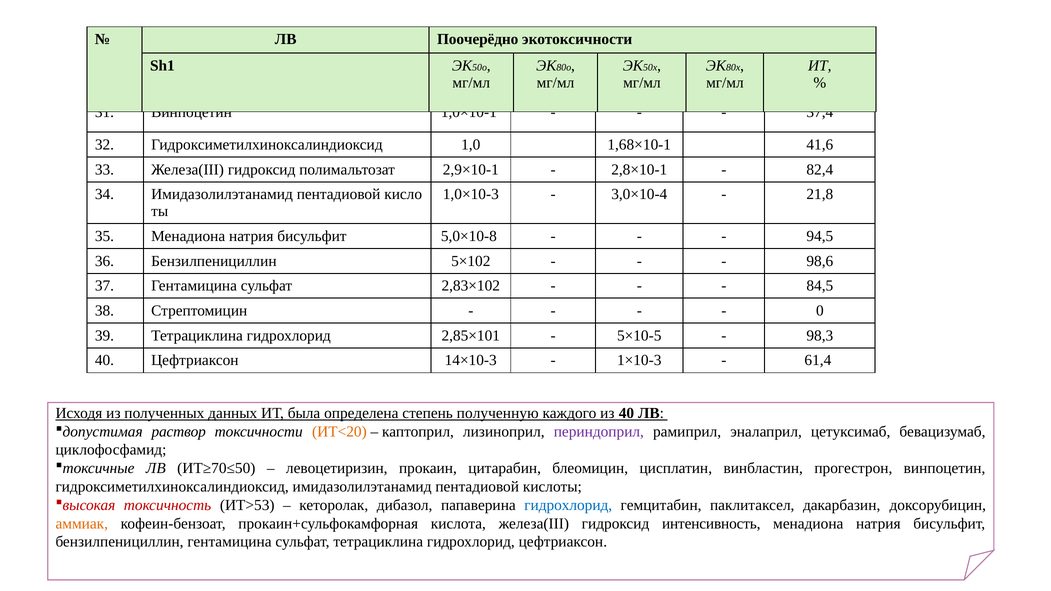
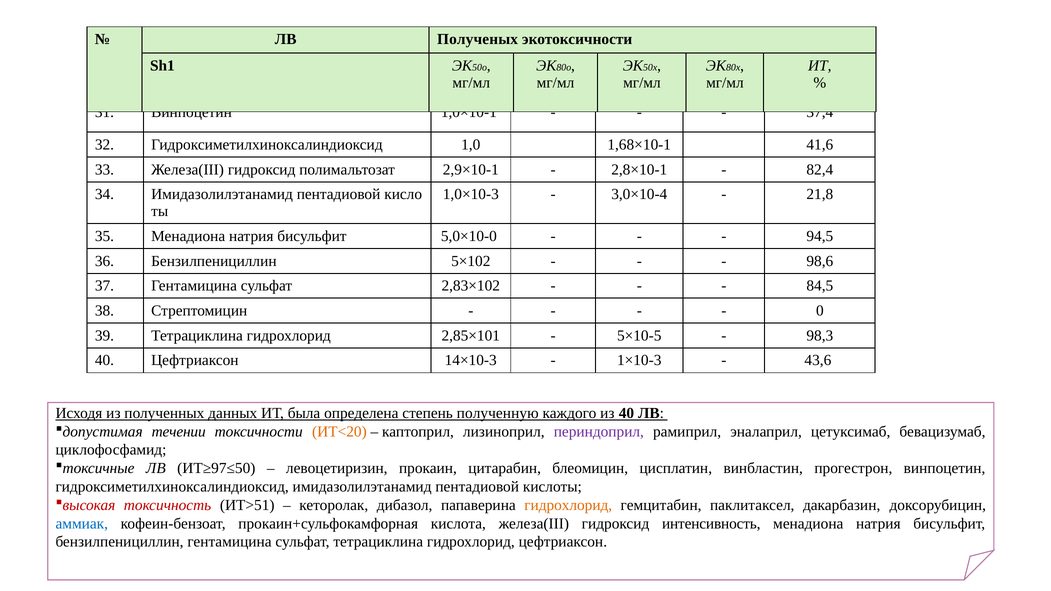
Поочерёдно: Поочерёдно -> Полученых
5,0×10-8: 5,0×10-8 -> 5,0×10-0
61,4: 61,4 -> 43,6
раствор: раствор -> течении
ИТ≥70≤50: ИТ≥70≤50 -> ИТ≥97≤50
ИТ>53: ИТ>53 -> ИТ>51
гидрохлорид at (568, 505) colour: blue -> orange
аммиак colour: orange -> blue
